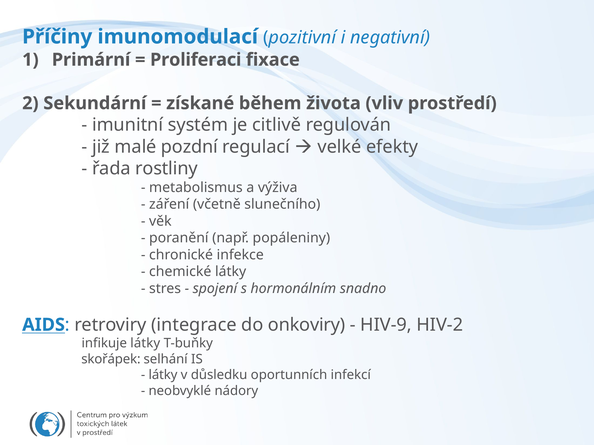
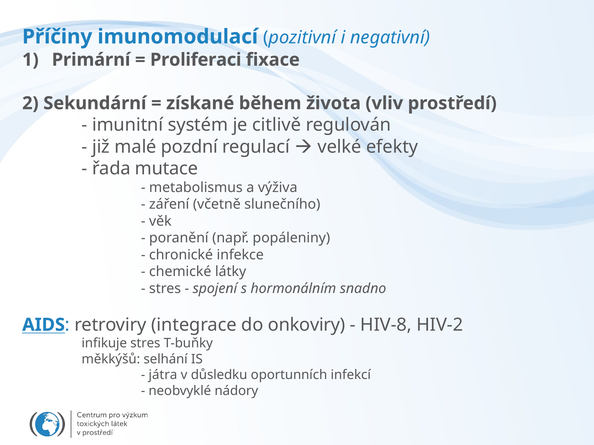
rostliny: rostliny -> mutace
HIV-9: HIV-9 -> HIV-8
infikuje látky: látky -> stres
skořápek: skořápek -> měkkýšů
látky at (163, 375): látky -> játra
